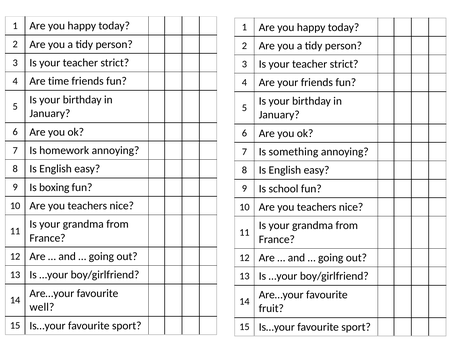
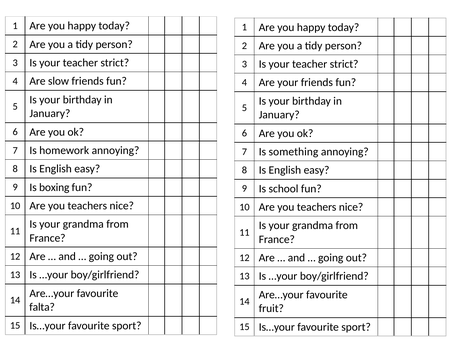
time: time -> slow
well: well -> falta
